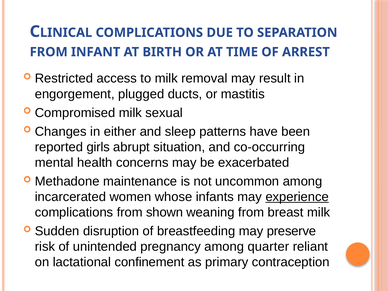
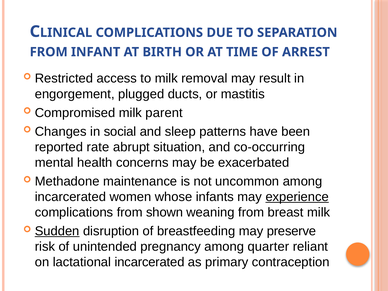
sexual: sexual -> parent
either: either -> social
girls: girls -> rate
Sudden underline: none -> present
lactational confinement: confinement -> incarcerated
